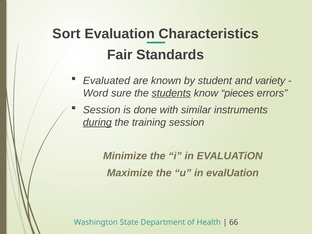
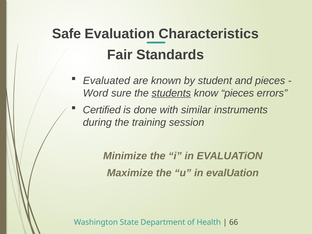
Sort: Sort -> Safe
and variety: variety -> pieces
Session at (102, 110): Session -> Certified
during underline: present -> none
